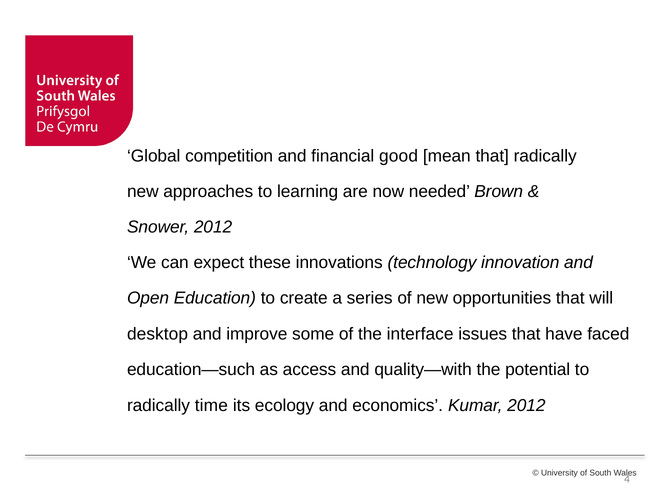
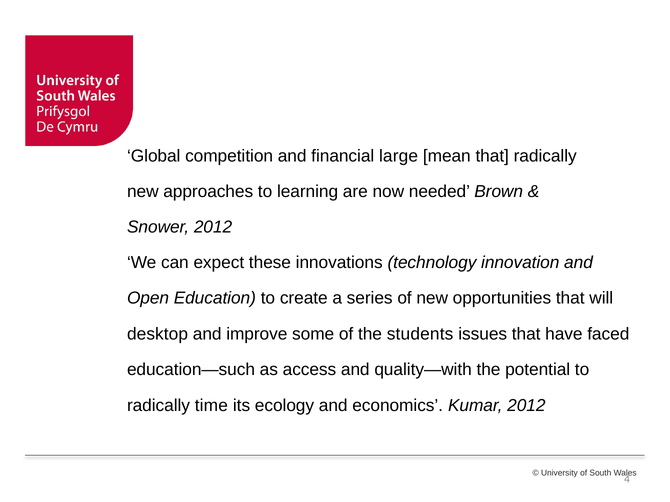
good: good -> large
interface: interface -> students
